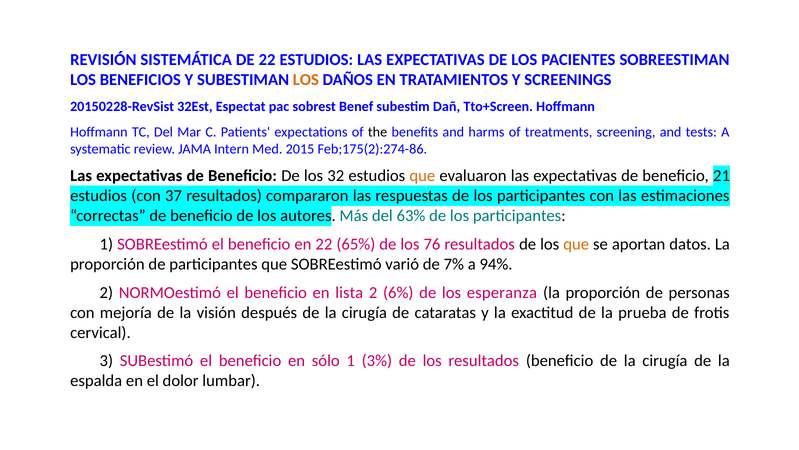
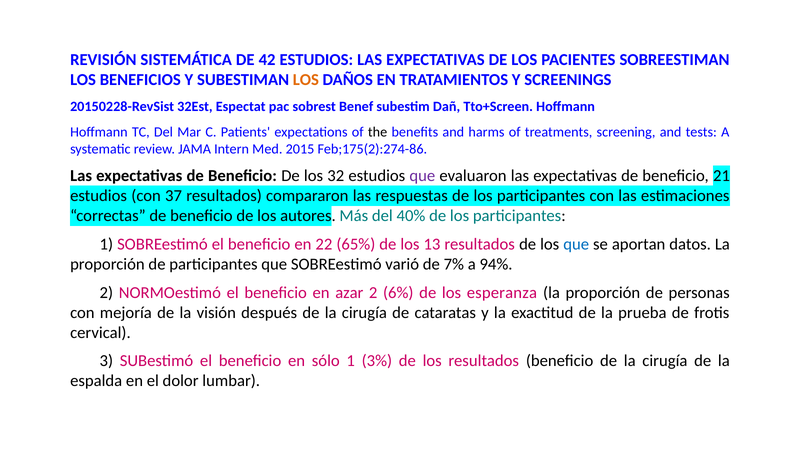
DE 22: 22 -> 42
que at (422, 176) colour: orange -> purple
63%: 63% -> 40%
76: 76 -> 13
que at (576, 244) colour: orange -> blue
lista: lista -> azar
